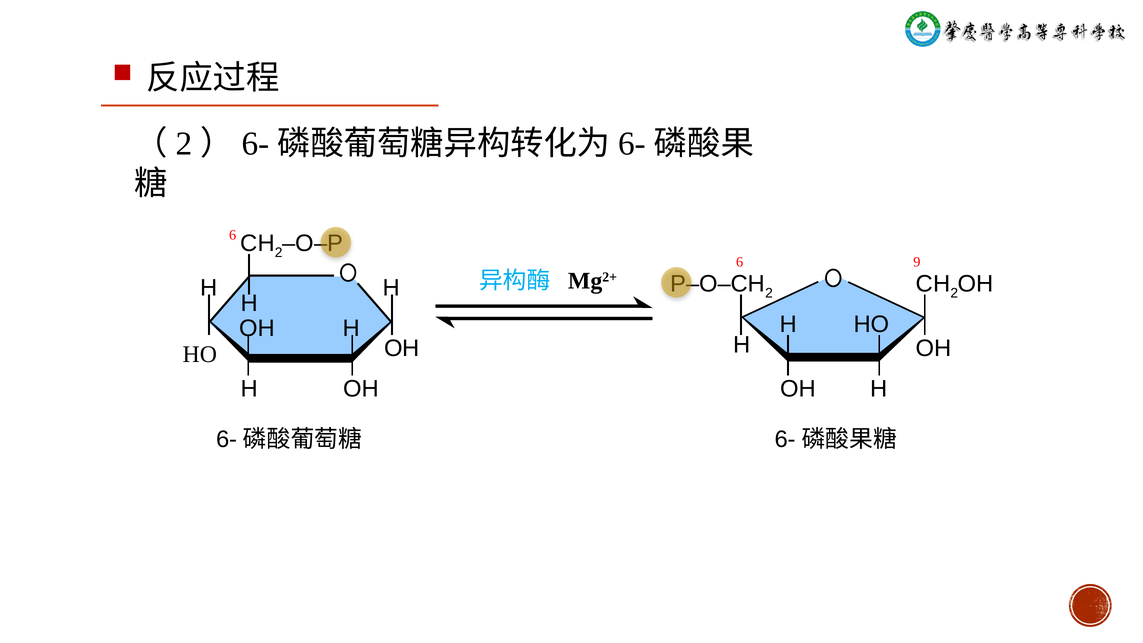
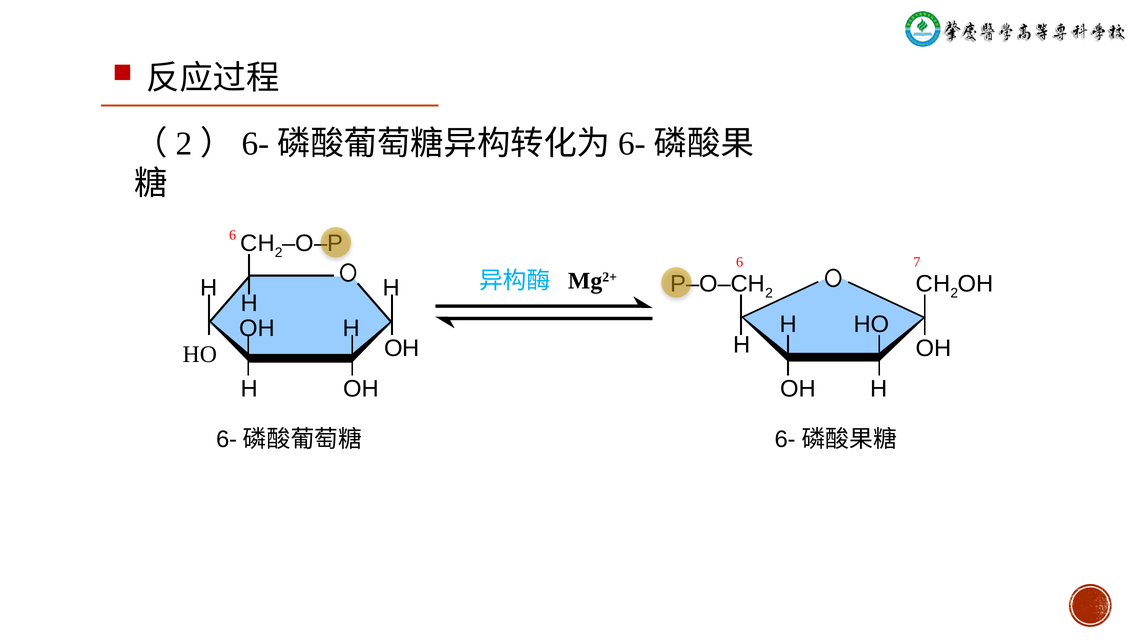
9: 9 -> 7
